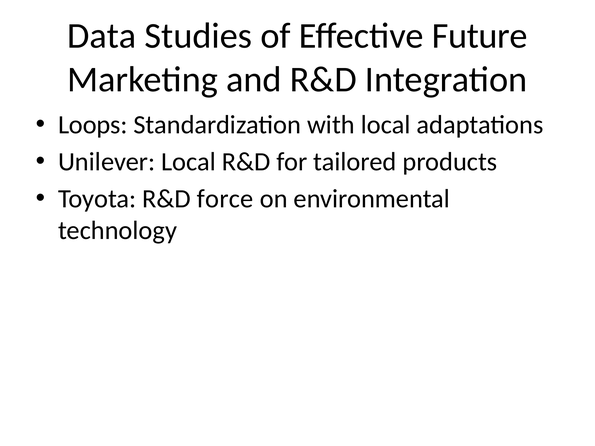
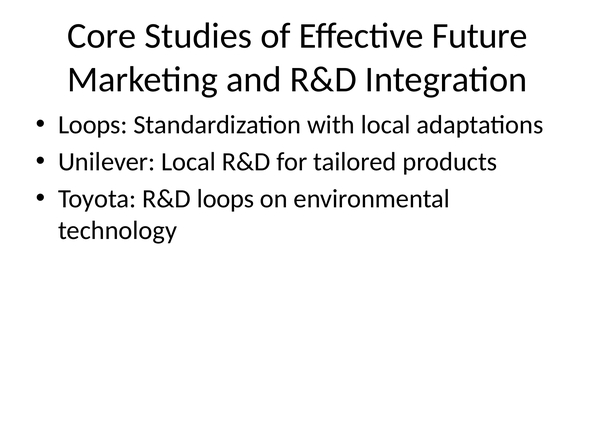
Data: Data -> Core
R&D force: force -> loops
